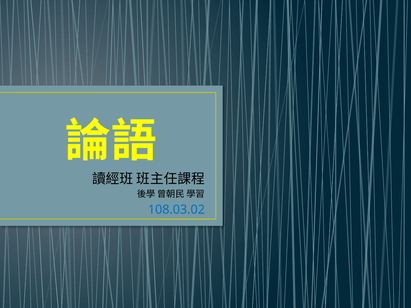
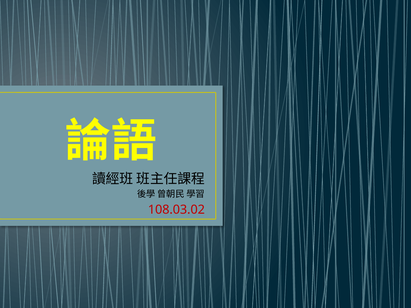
108.03.02 colour: blue -> red
